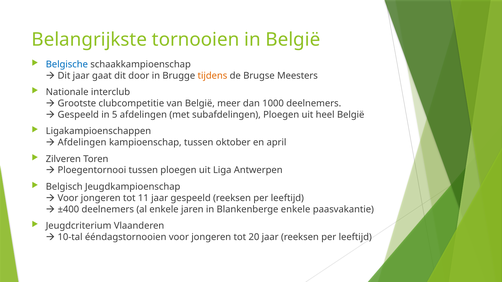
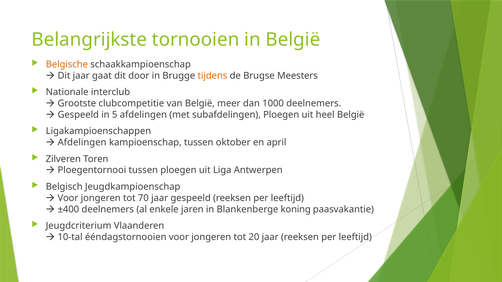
Belgische colour: blue -> orange
11: 11 -> 70
Blankenberge enkele: enkele -> koning
